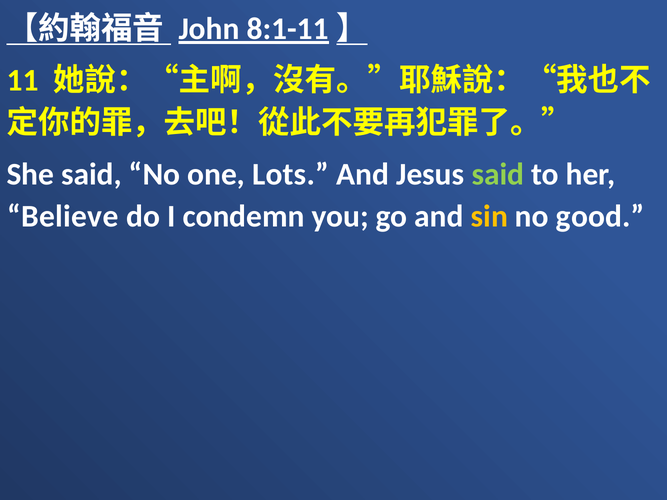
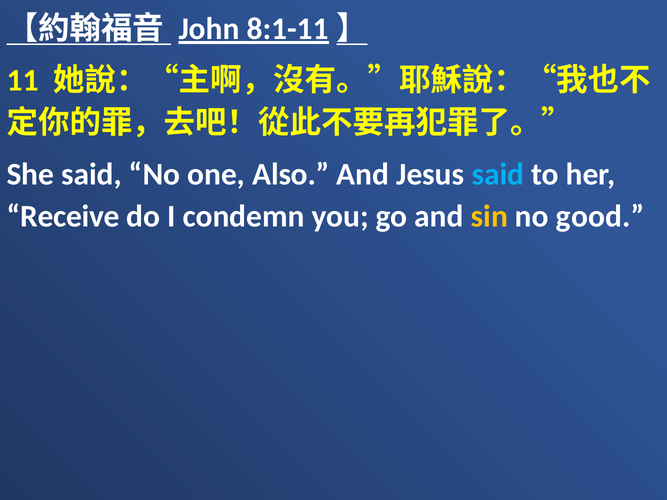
Lots: Lots -> Also
said at (498, 174) colour: light green -> light blue
Believe: Believe -> Receive
